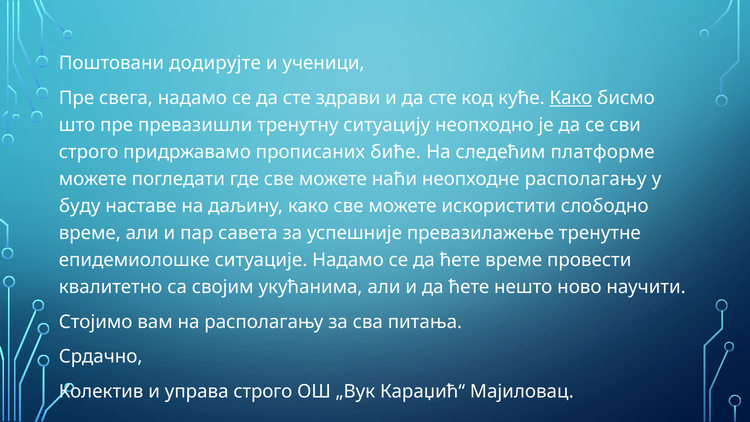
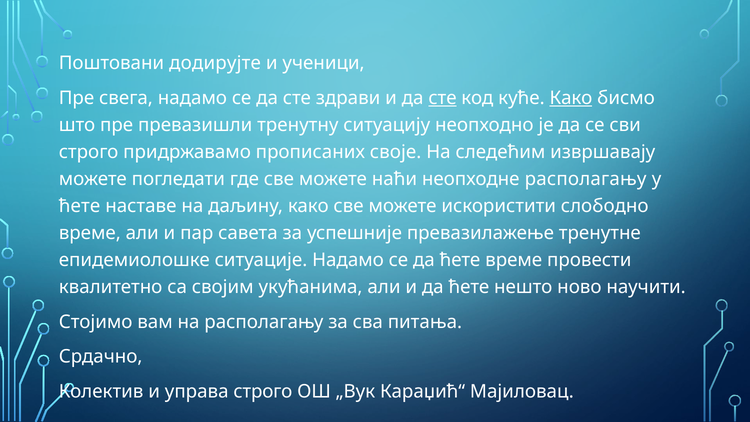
сте at (443, 98) underline: none -> present
биће: биће -> своје
платформе: платформе -> извршавају
буду at (80, 206): буду -> ћете
